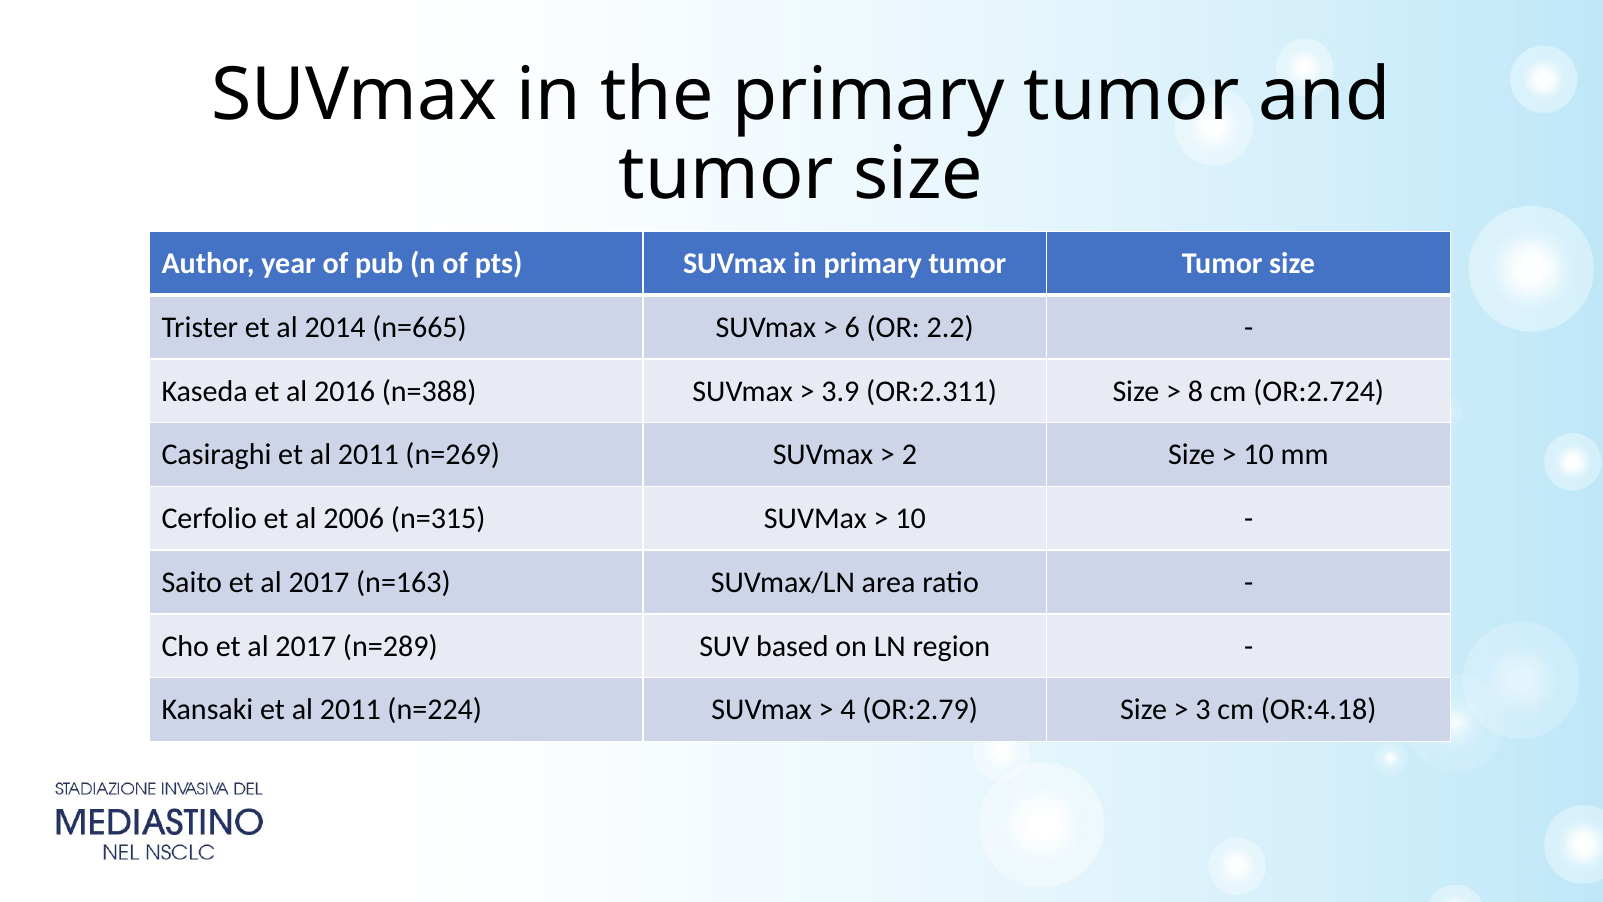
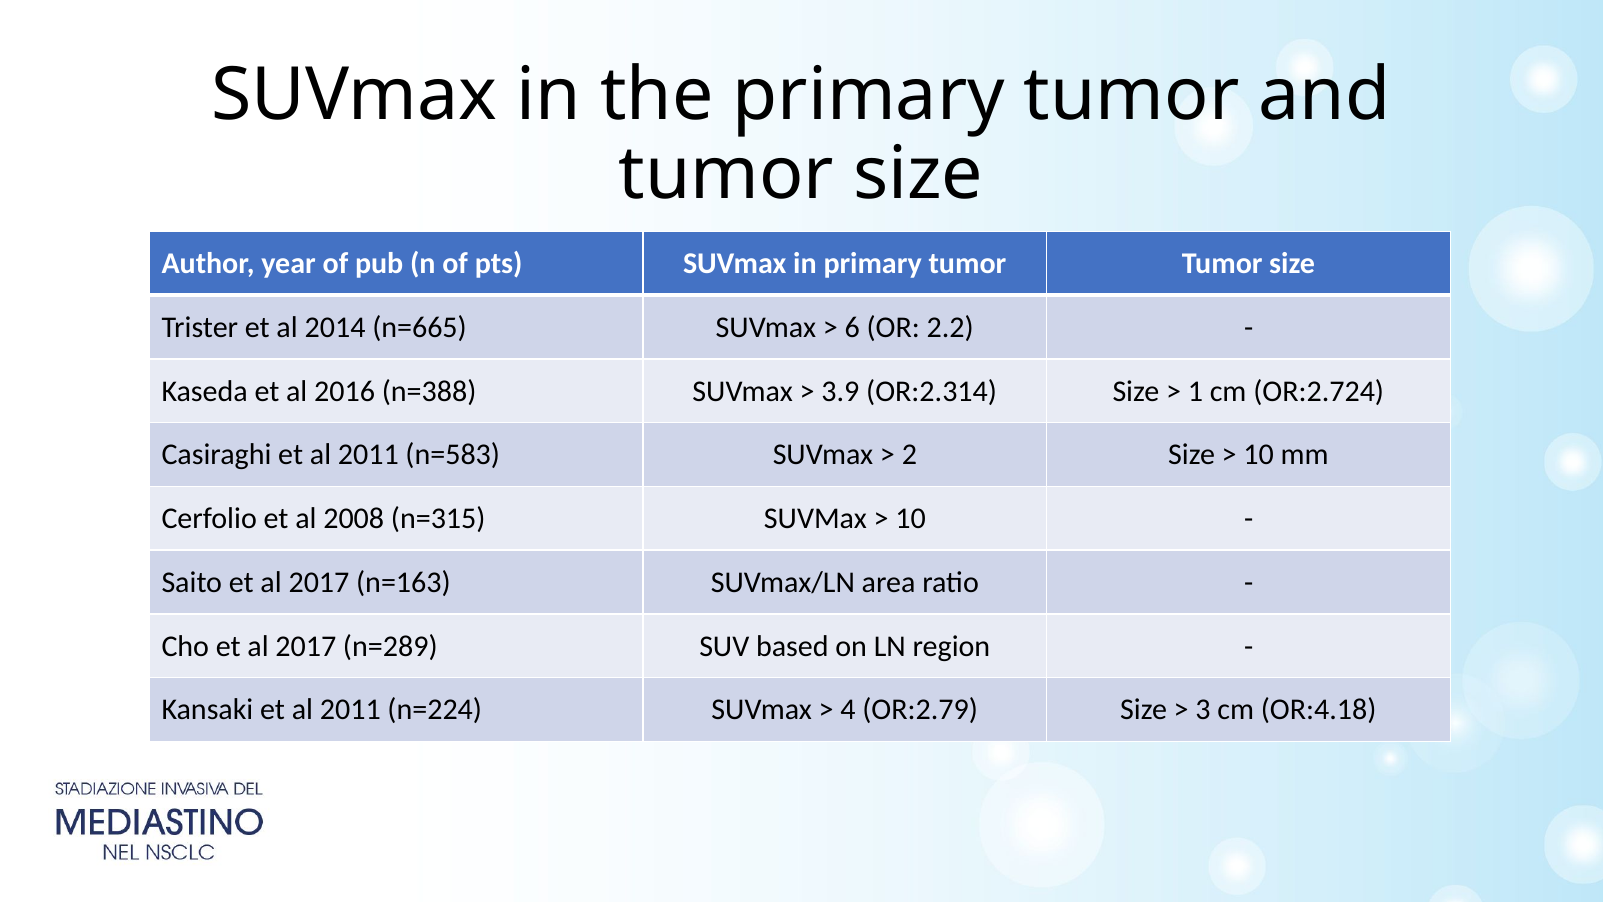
OR:2.311: OR:2.311 -> OR:2.314
8: 8 -> 1
n=269: n=269 -> n=583
2006: 2006 -> 2008
